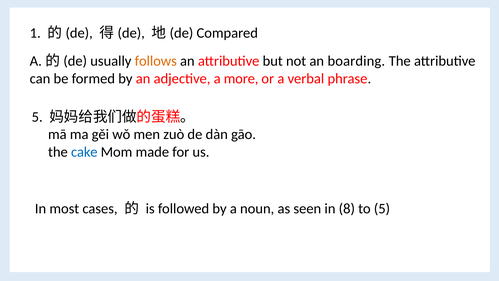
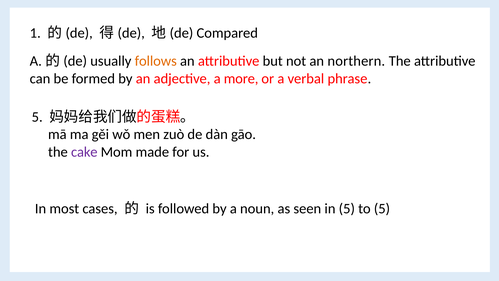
boarding: boarding -> northern
cake colour: blue -> purple
in 8: 8 -> 5
